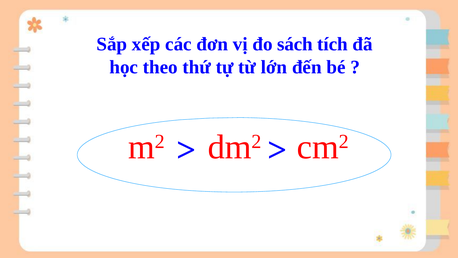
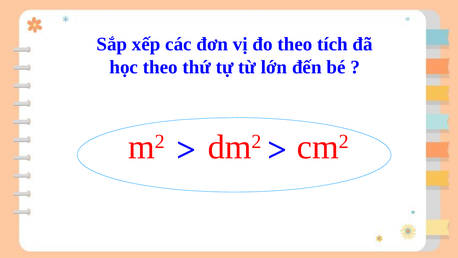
đo sách: sách -> theo
